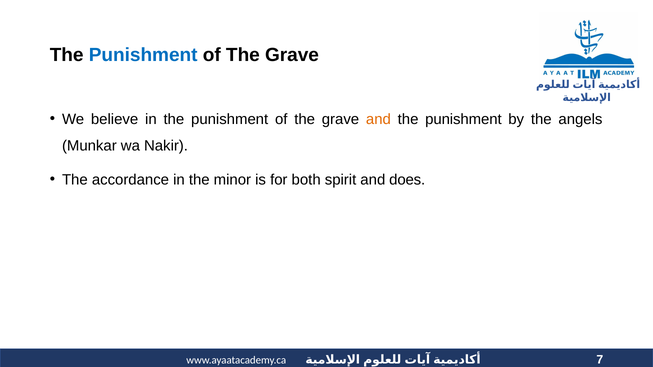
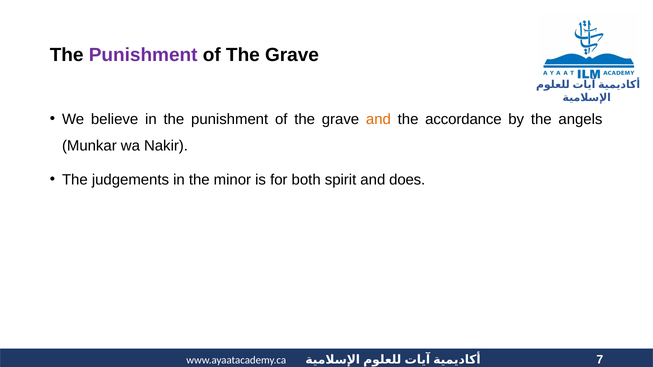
Punishment at (143, 55) colour: blue -> purple
punishment at (463, 119): punishment -> accordance
accordance: accordance -> judgements
